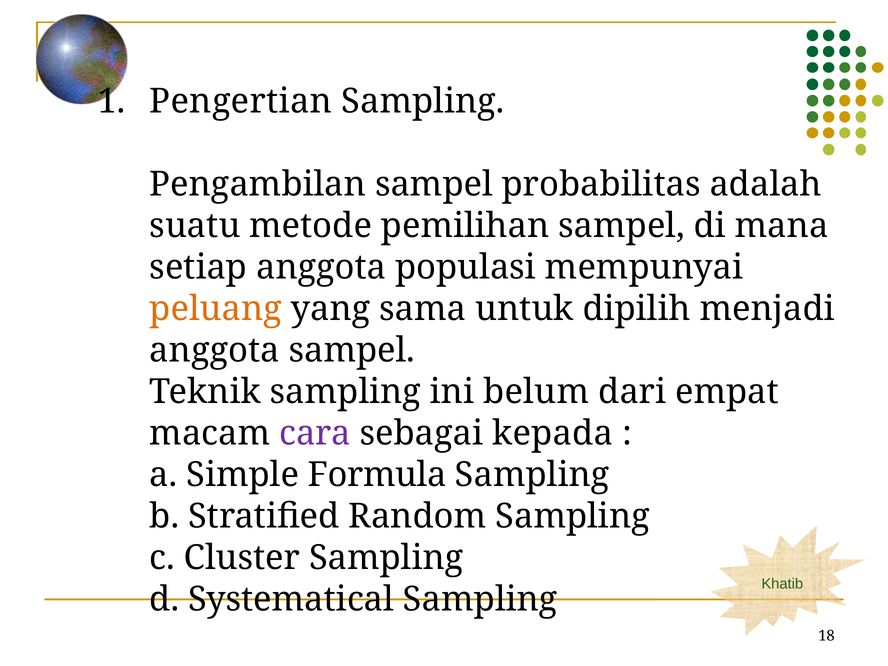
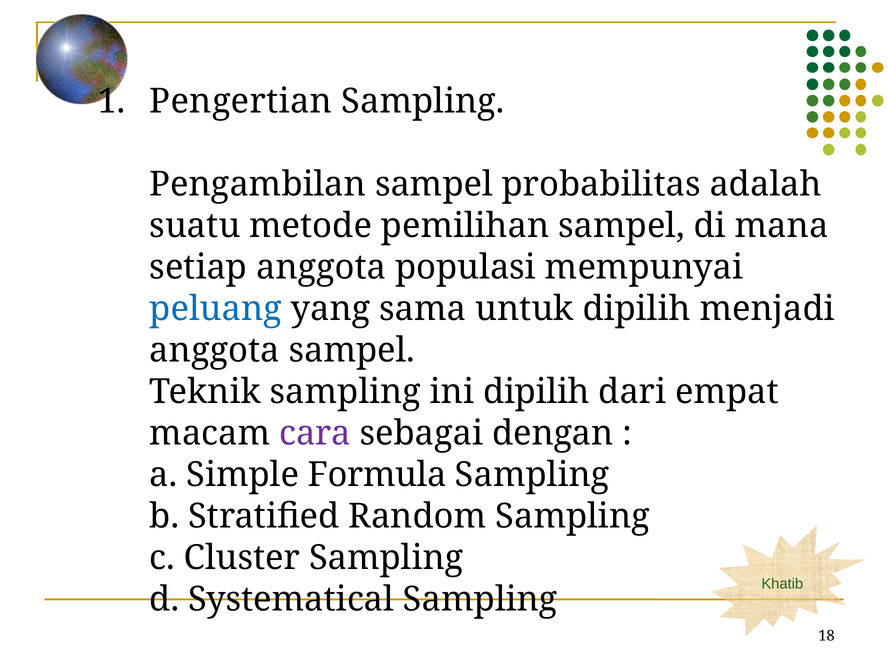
peluang colour: orange -> blue
ini belum: belum -> dipilih
kepada: kepada -> dengan
